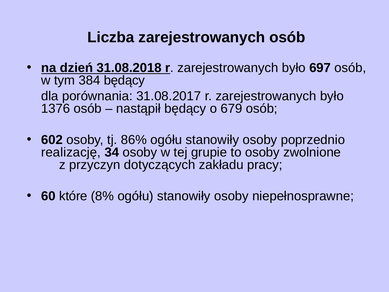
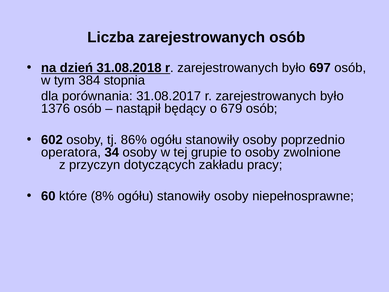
384 będący: będący -> stopnia
realizację: realizację -> operatora
